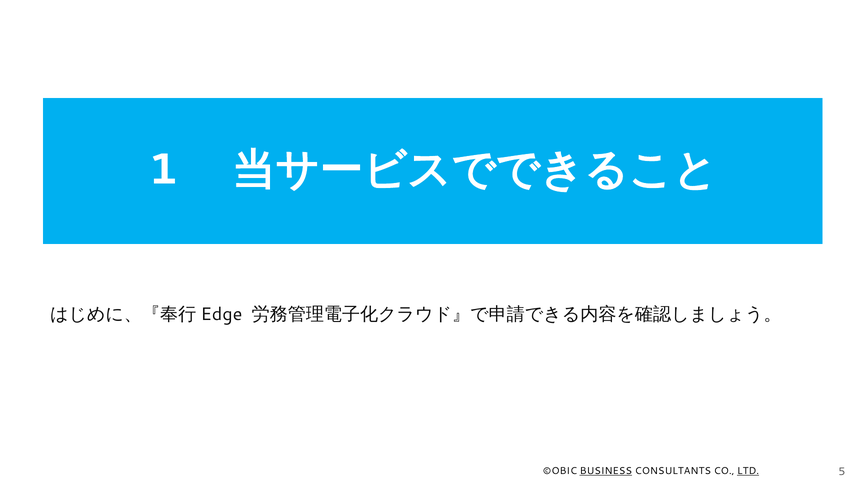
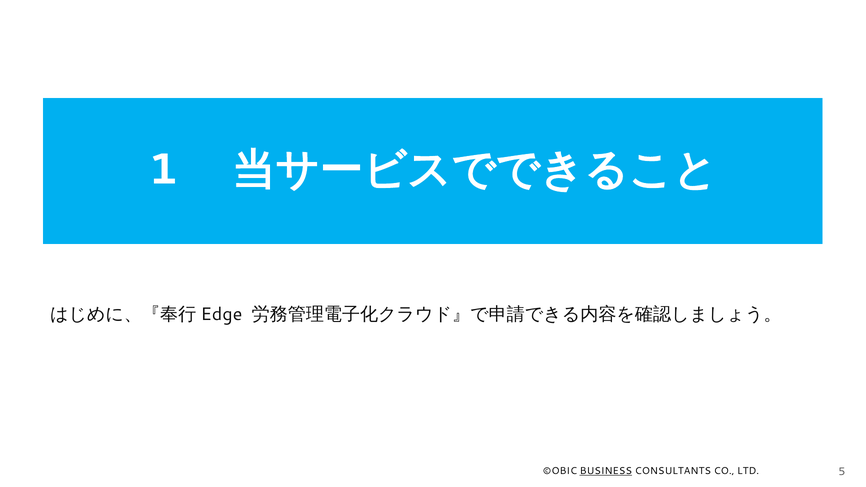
LTD underline: present -> none
